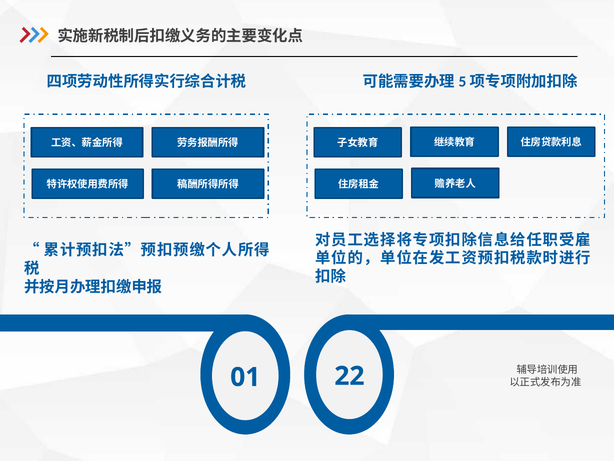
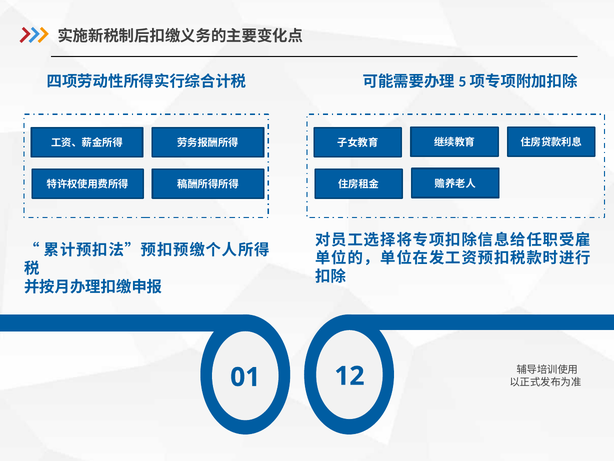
22: 22 -> 12
